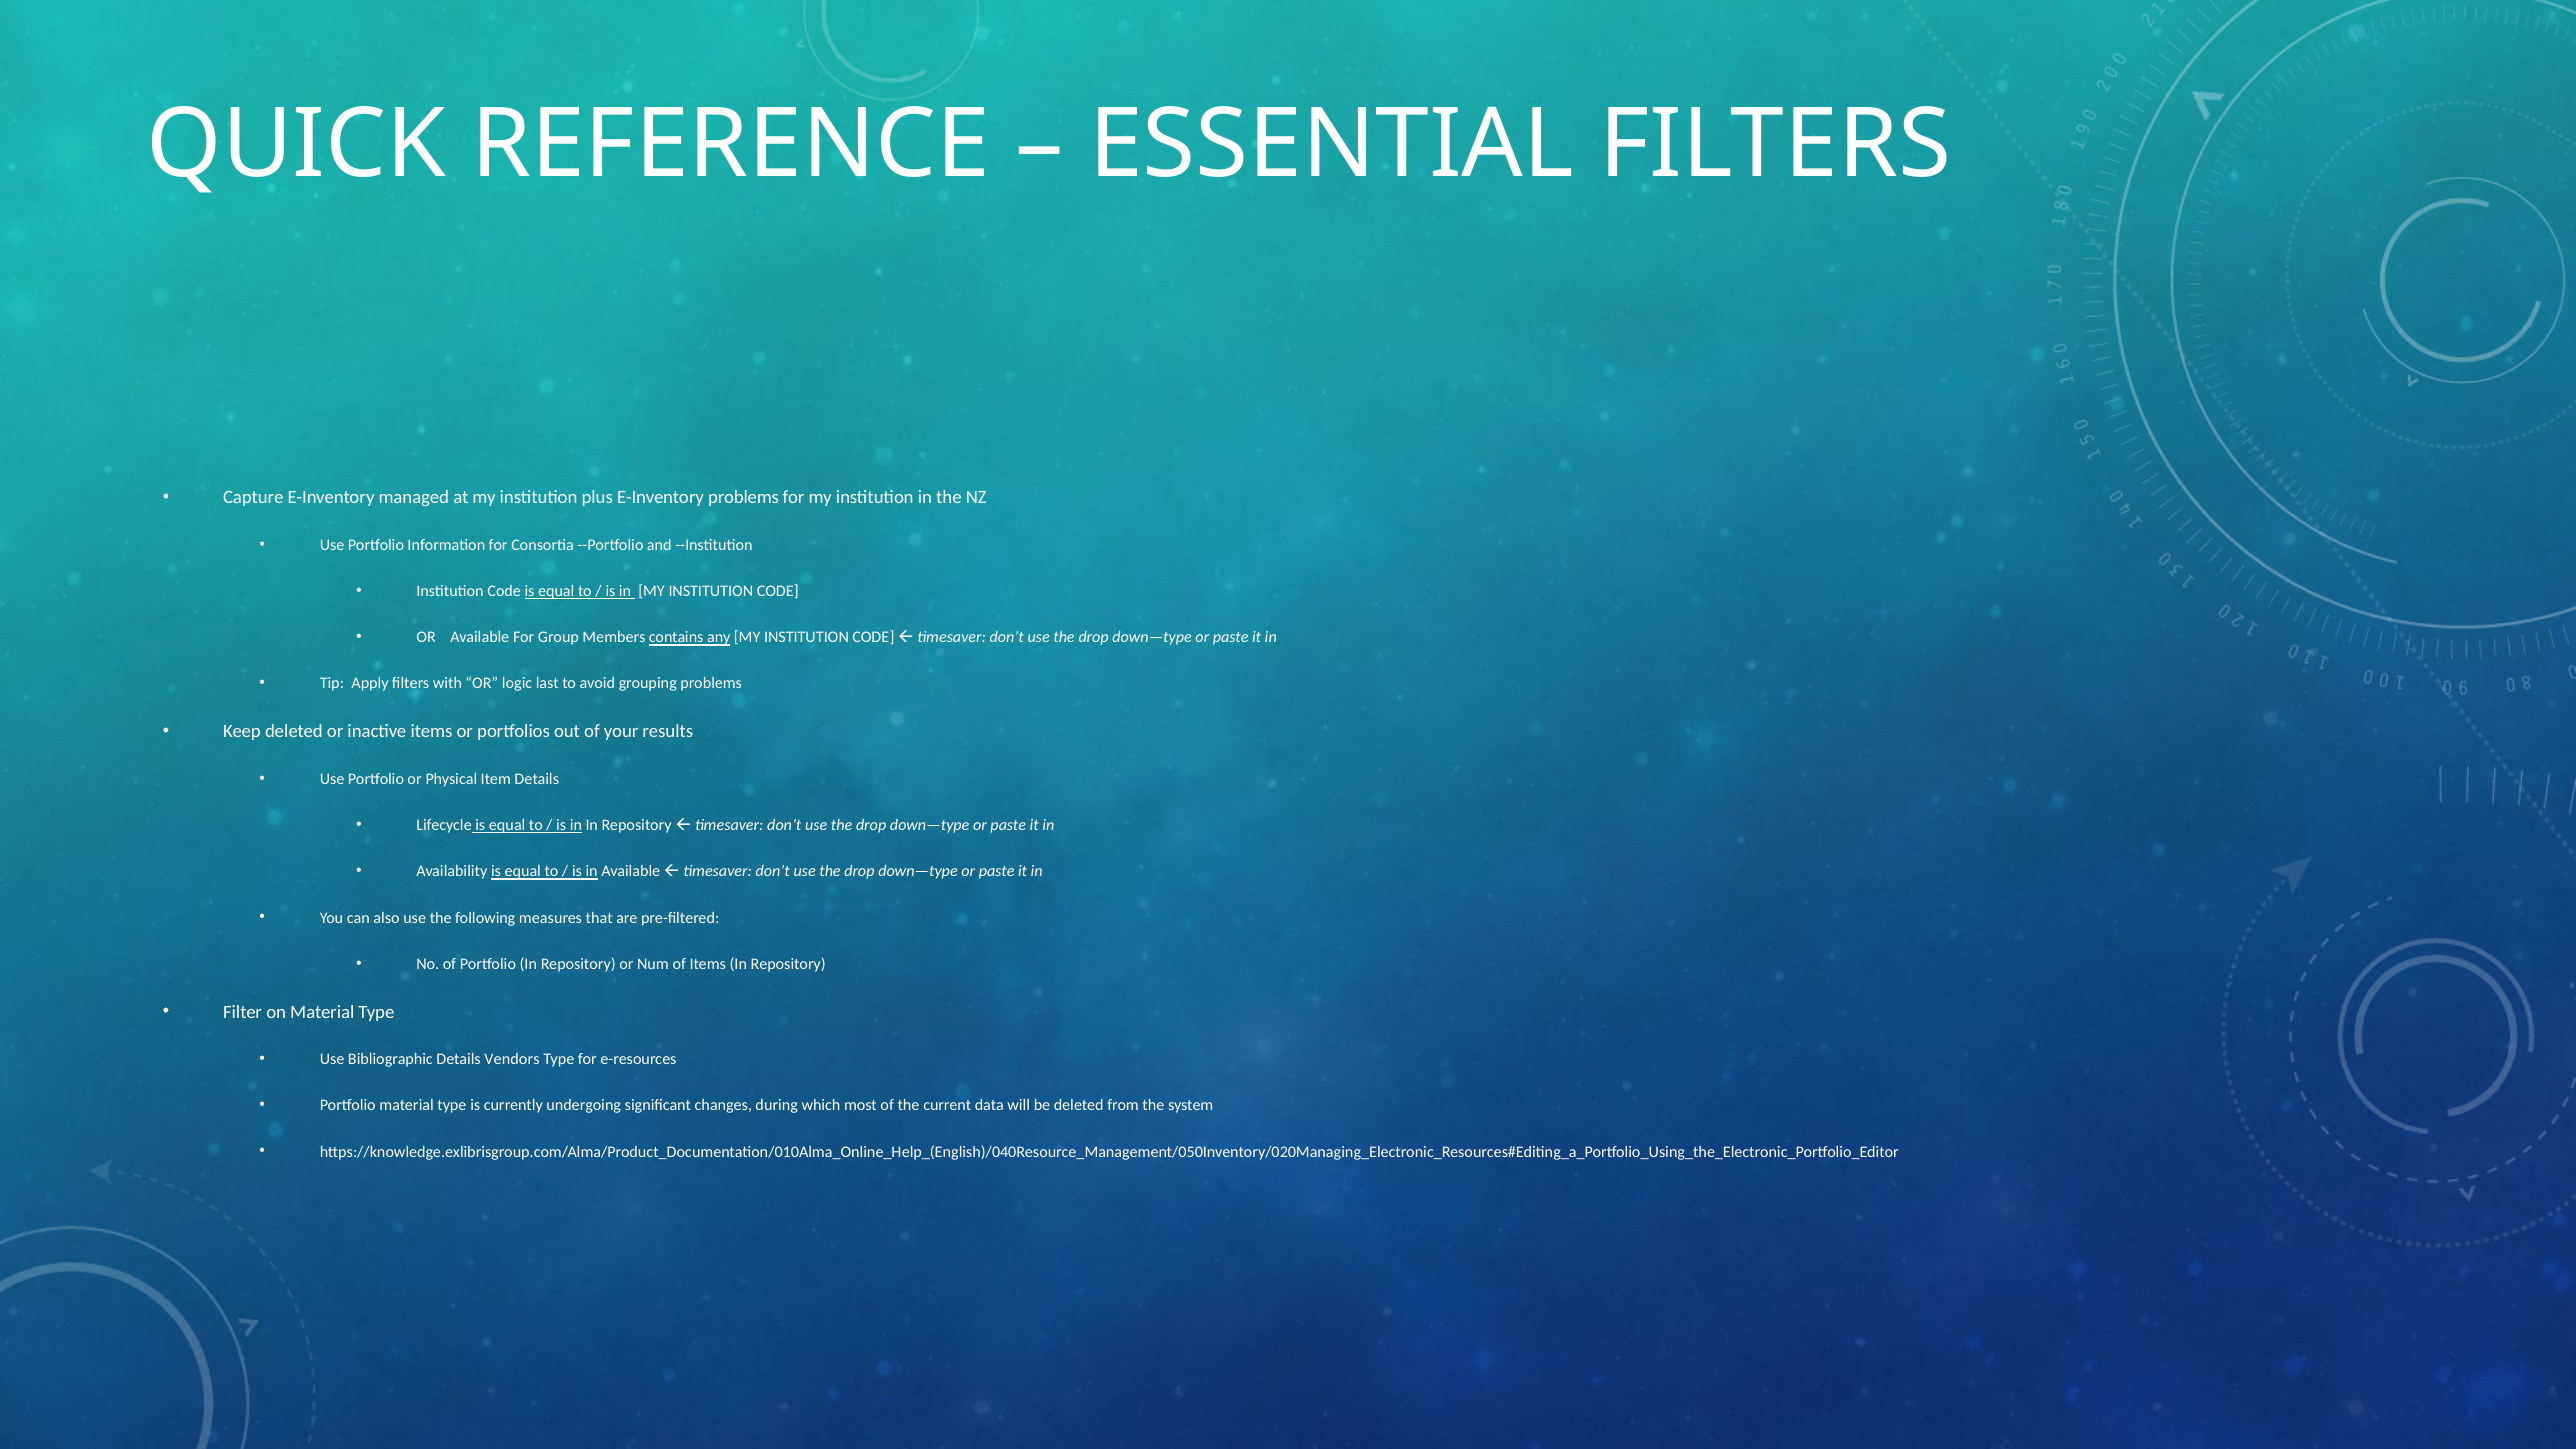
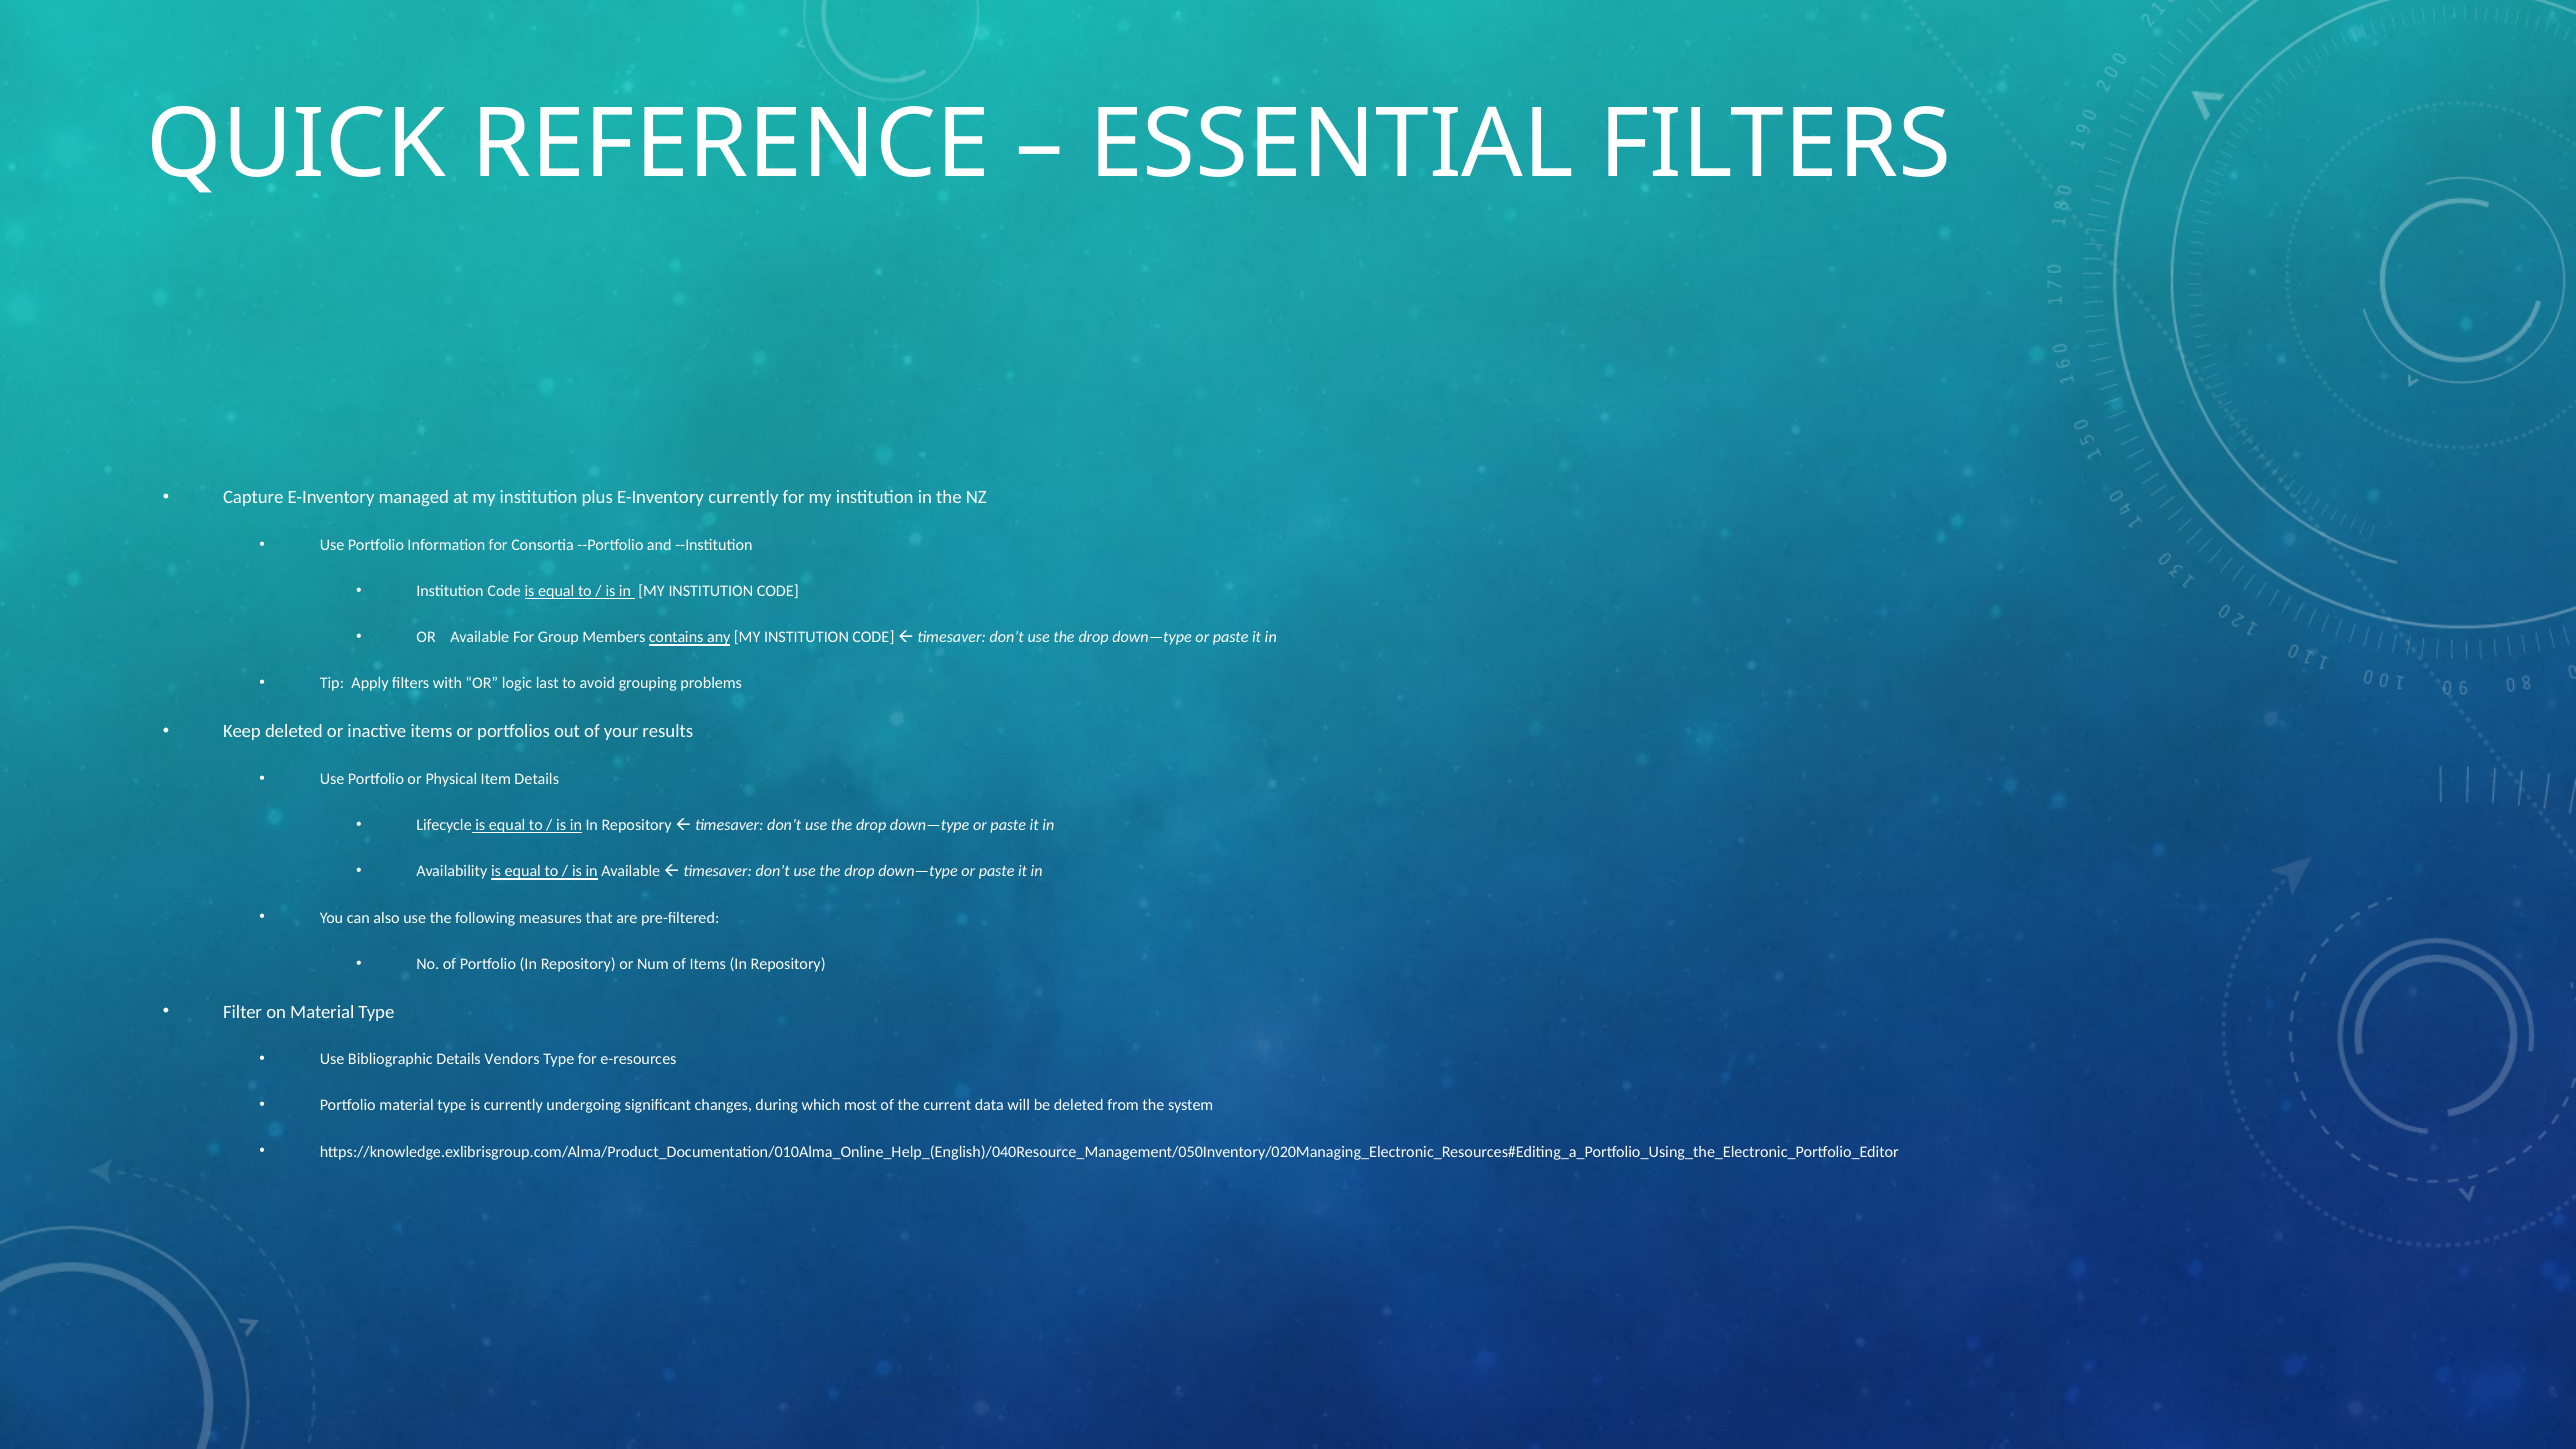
E-Inventory problems: problems -> currently
